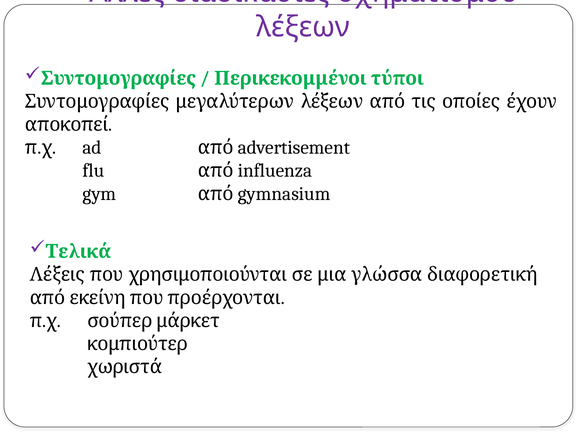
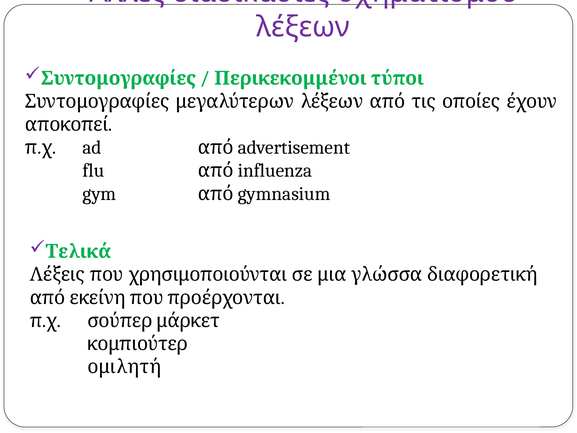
χωριστά: χωριστά -> ομιλητή
